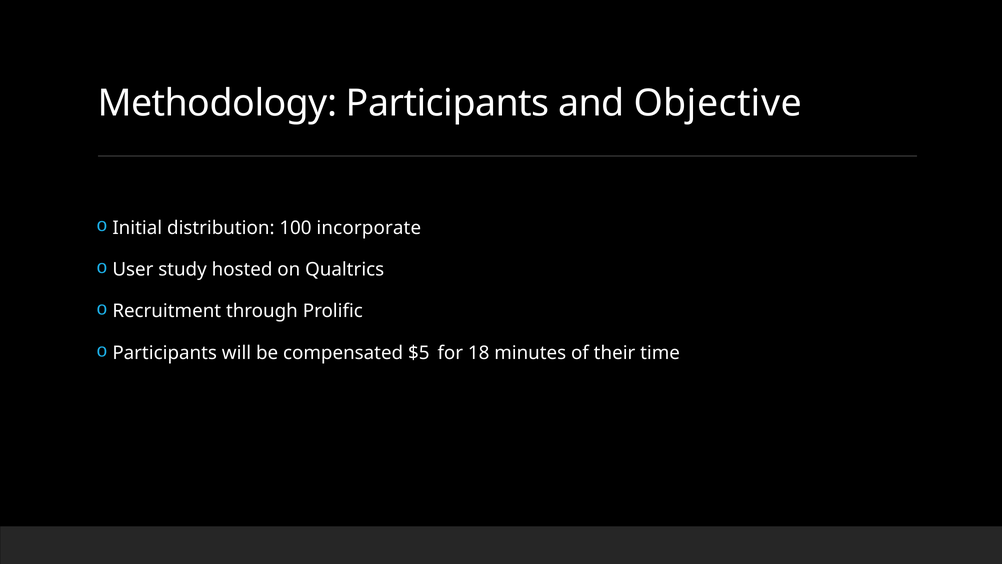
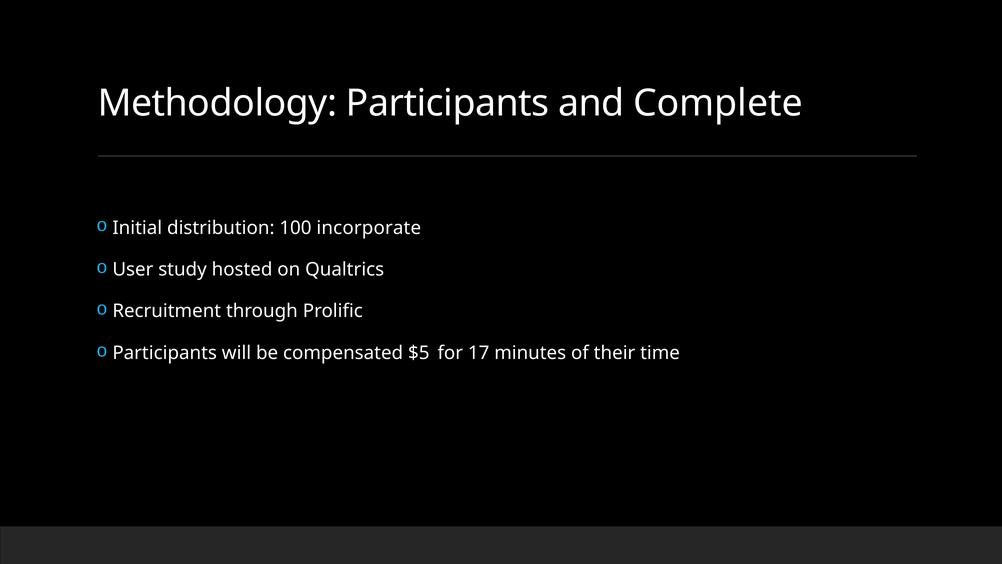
Objective: Objective -> Complete
18: 18 -> 17
